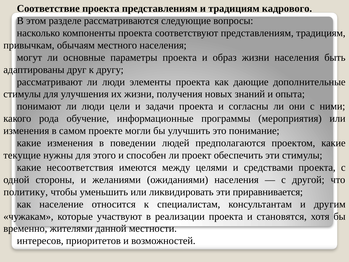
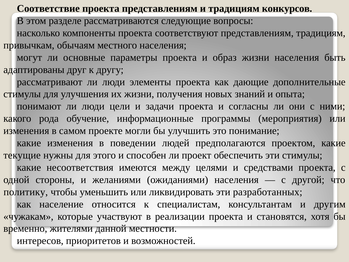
кадрового: кадрового -> конкурсов
приравнивается: приравнивается -> разработанных
